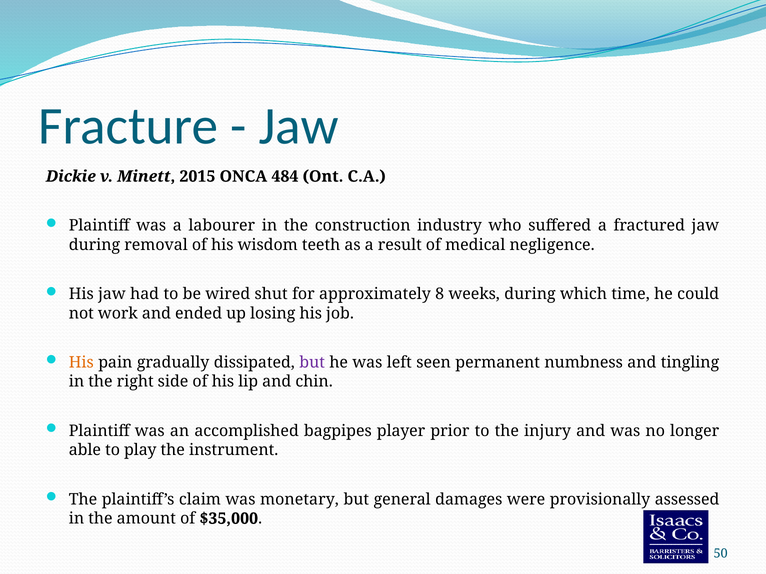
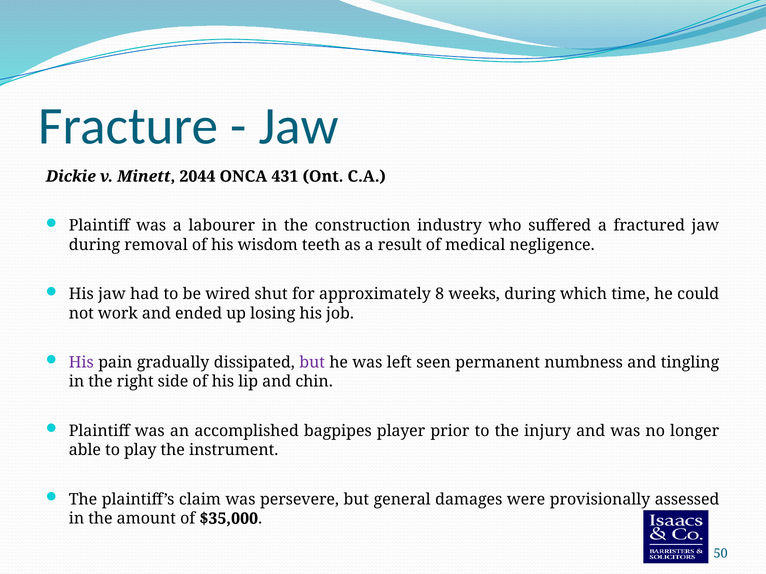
2015: 2015 -> 2044
484: 484 -> 431
His at (81, 363) colour: orange -> purple
monetary: monetary -> persevere
